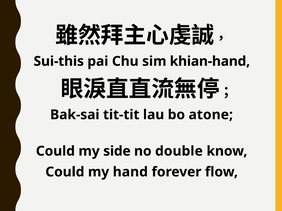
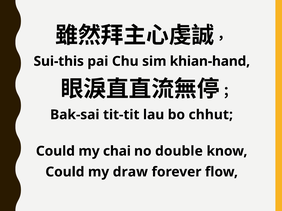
atone: atone -> chhut
side: side -> chai
hand: hand -> draw
